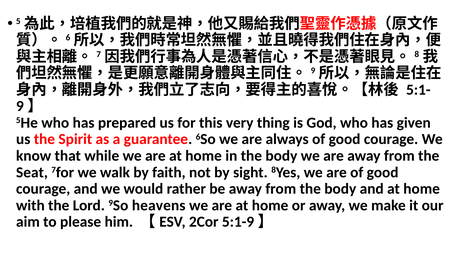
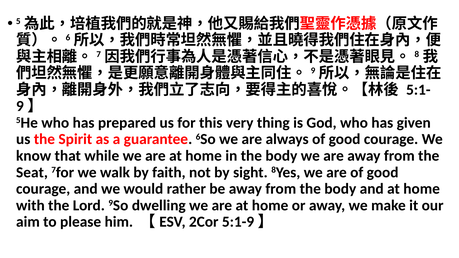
heavens: heavens -> dwelling
